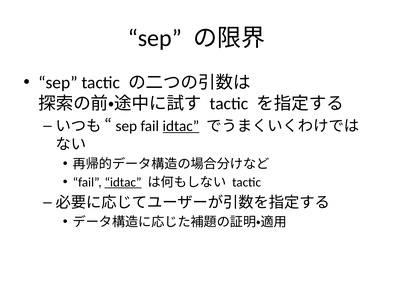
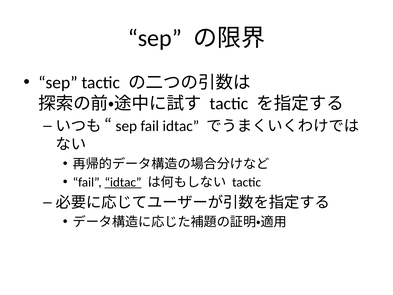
idtac at (181, 126) underline: present -> none
